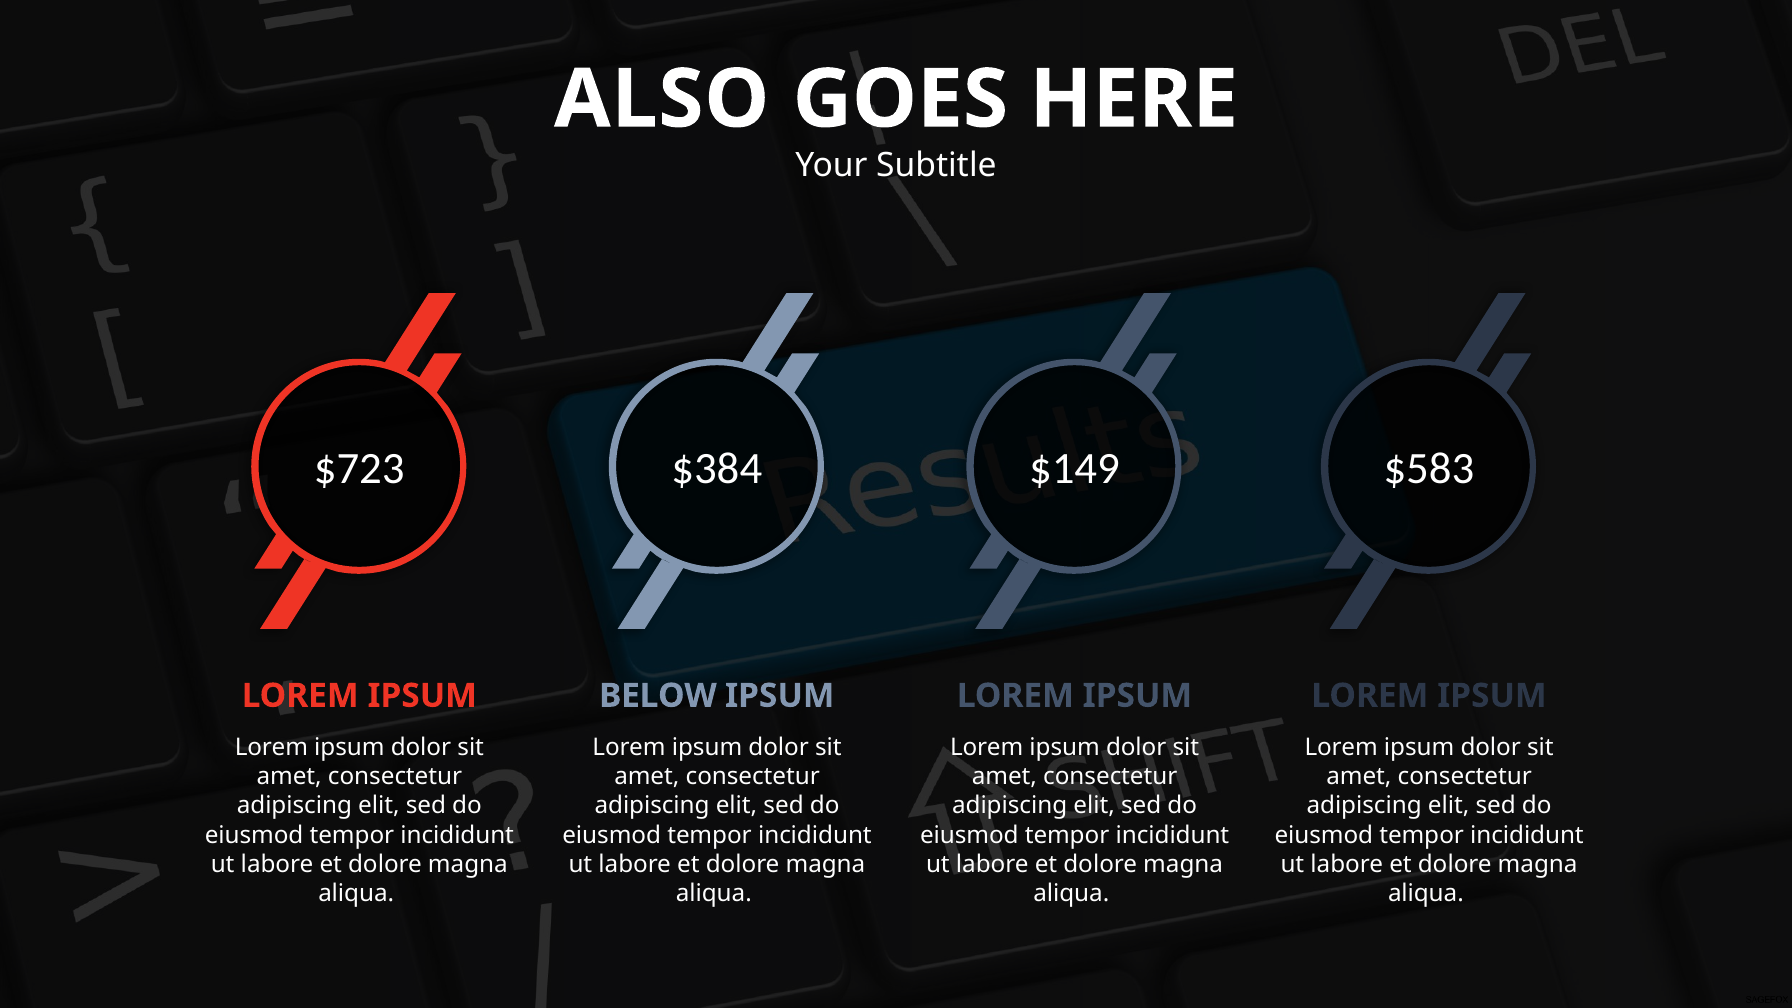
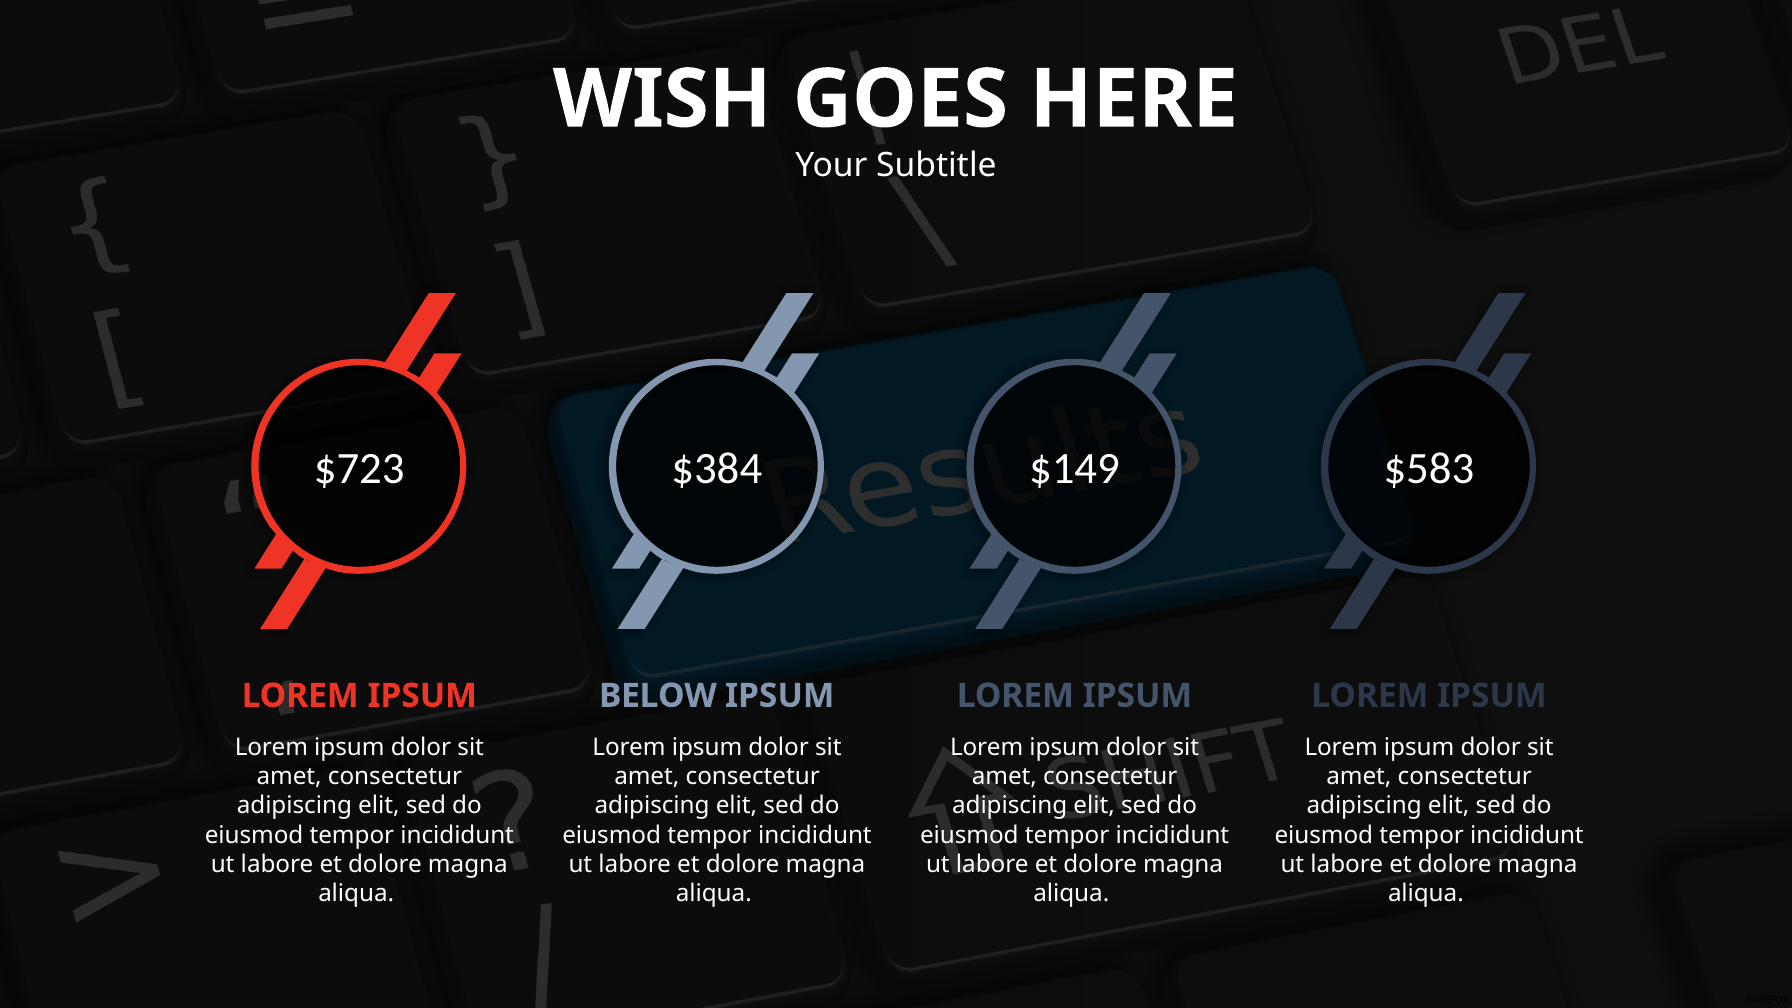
ALSO: ALSO -> WISH
